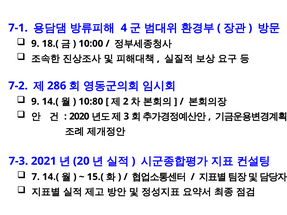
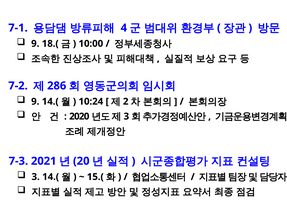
10:80: 10:80 -> 10:24
7 at (36, 177): 7 -> 3
